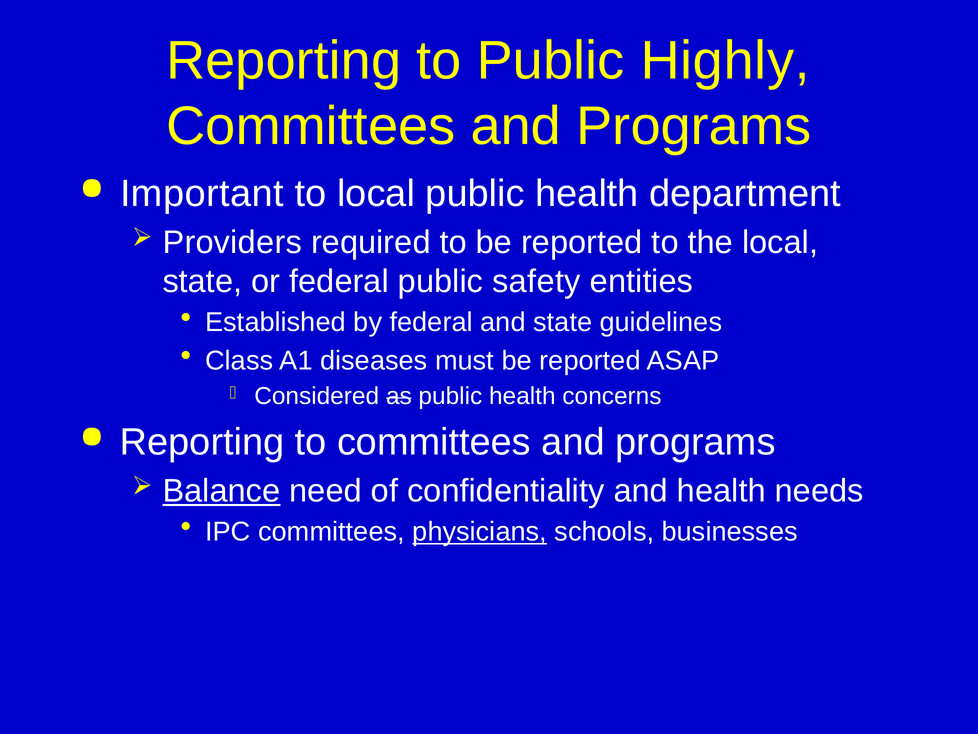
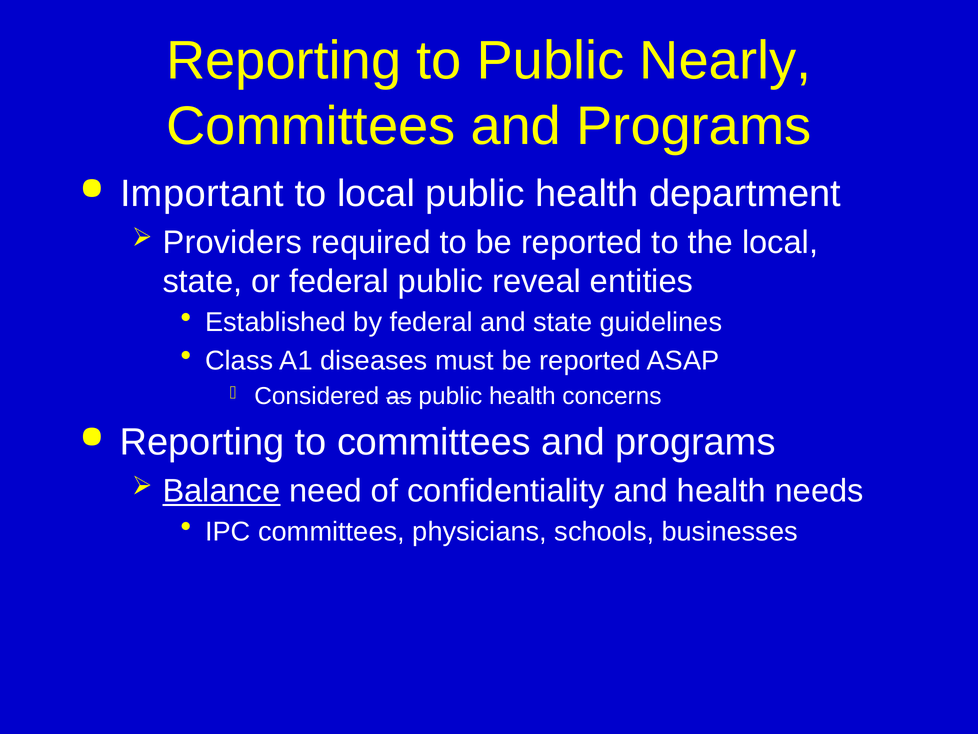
Highly: Highly -> Nearly
safety: safety -> reveal
physicians underline: present -> none
